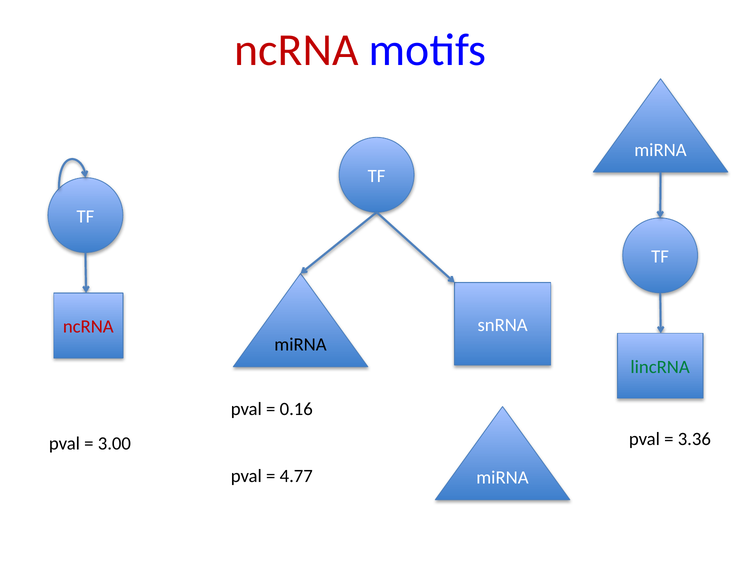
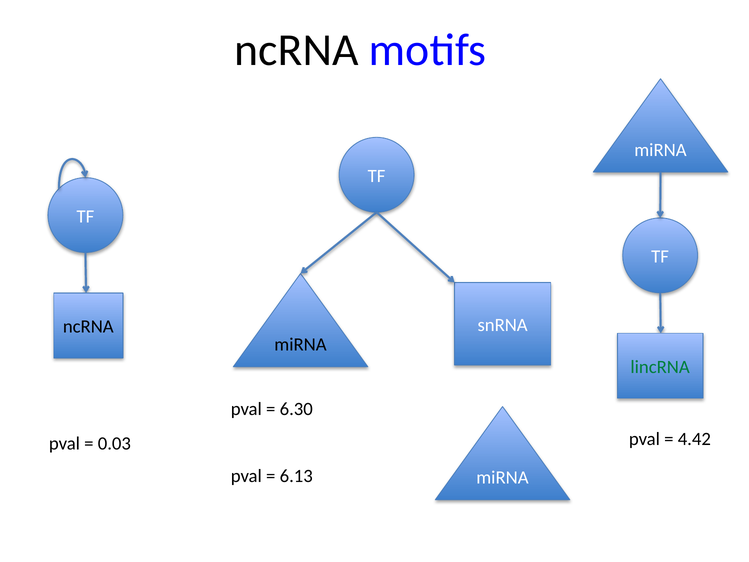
ncRNA at (297, 50) colour: red -> black
ncRNA at (88, 327) colour: red -> black
0.16: 0.16 -> 6.30
3.00: 3.00 -> 0.03
3.36: 3.36 -> 4.42
4.77: 4.77 -> 6.13
